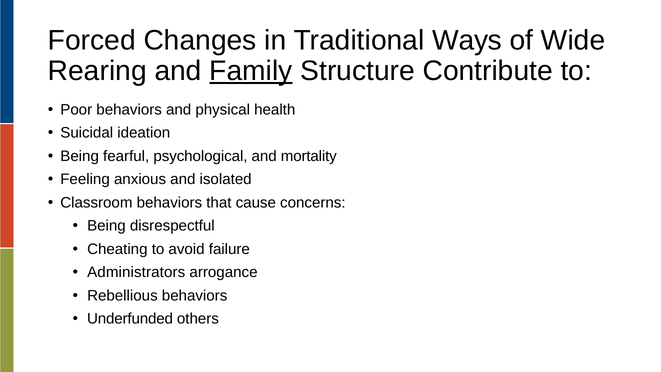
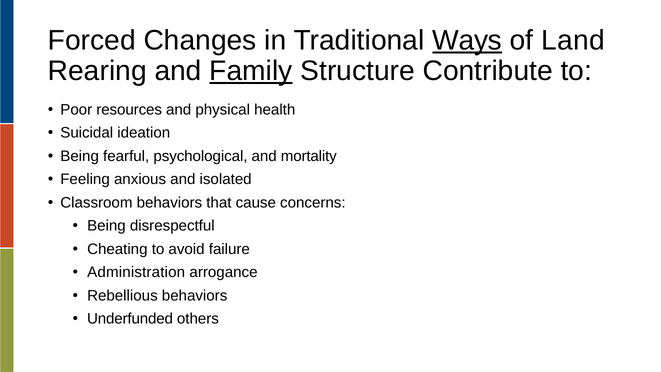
Ways underline: none -> present
Wide: Wide -> Land
Poor behaviors: behaviors -> resources
Administrators: Administrators -> Administration
